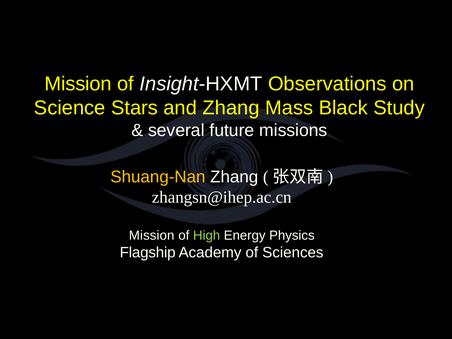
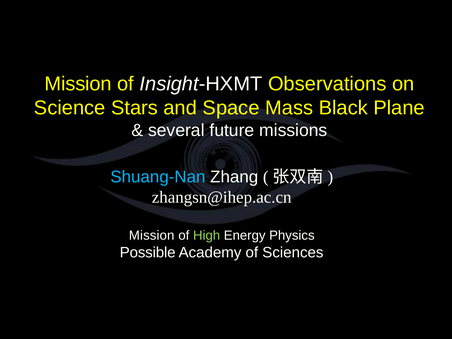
and Zhang: Zhang -> Space
Study: Study -> Plane
Shuang-Nan colour: yellow -> light blue
Flagship: Flagship -> Possible
